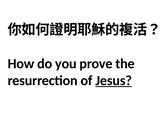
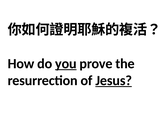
you underline: none -> present
